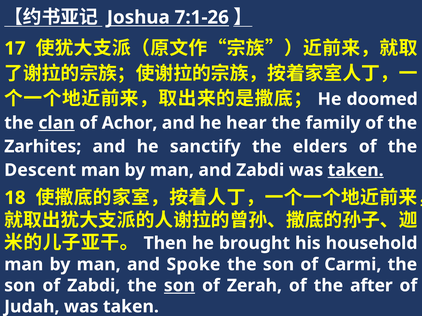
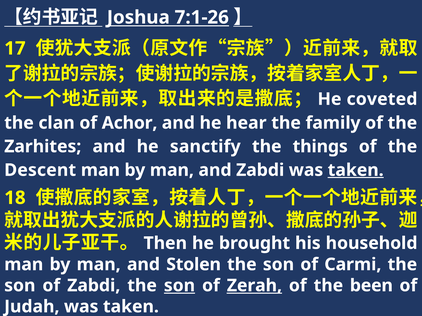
doomed: doomed -> coveted
clan underline: present -> none
elders: elders -> things
Spoke: Spoke -> Stolen
Zerah underline: none -> present
after: after -> been
